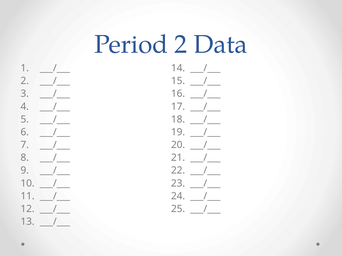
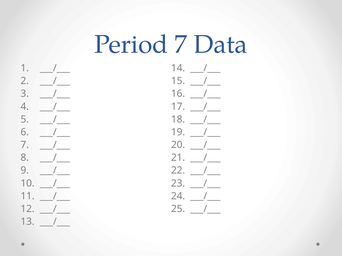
Period 2: 2 -> 7
